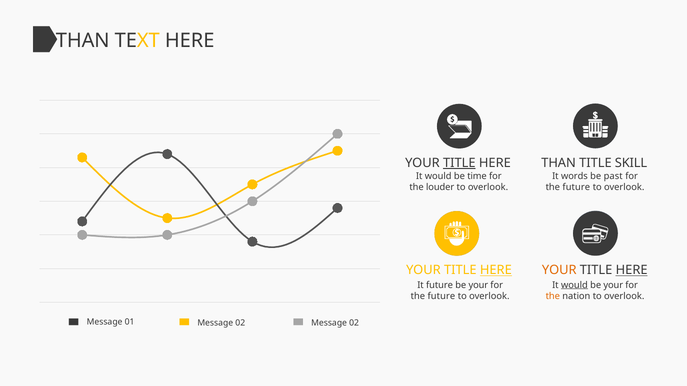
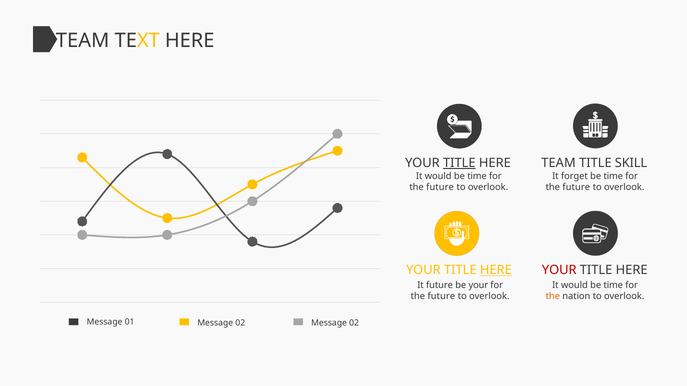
THAN at (83, 40): THAN -> TEAM
THAN at (559, 163): THAN -> TEAM
words: words -> forget
past at (613, 176): past -> time
louder at (440, 188): louder -> future
YOUR at (559, 271) colour: orange -> red
HERE at (632, 271) underline: present -> none
would at (574, 285) underline: present -> none
your at (613, 285): your -> time
